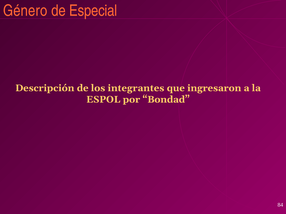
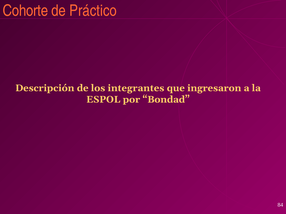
Género: Género -> Cohorte
Especial: Especial -> Práctico
